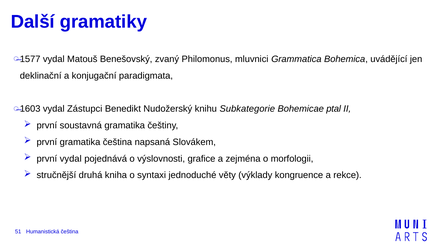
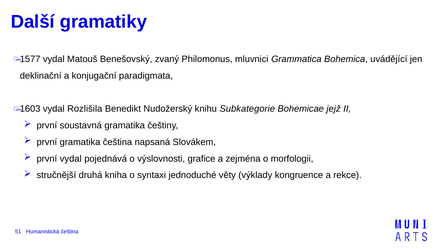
Zástupci: Zástupci -> Rozlišila
ptal: ptal -> jejž
